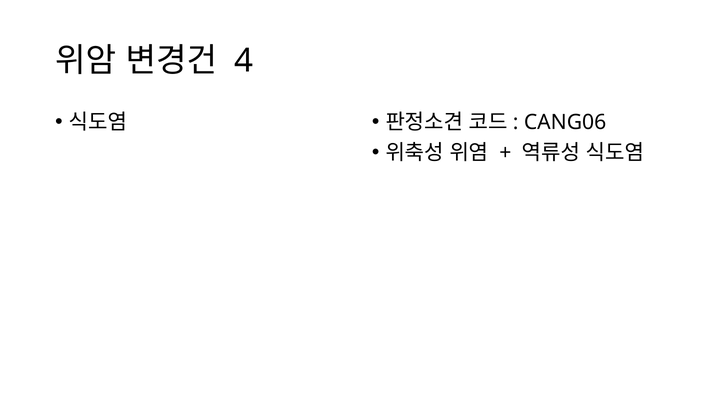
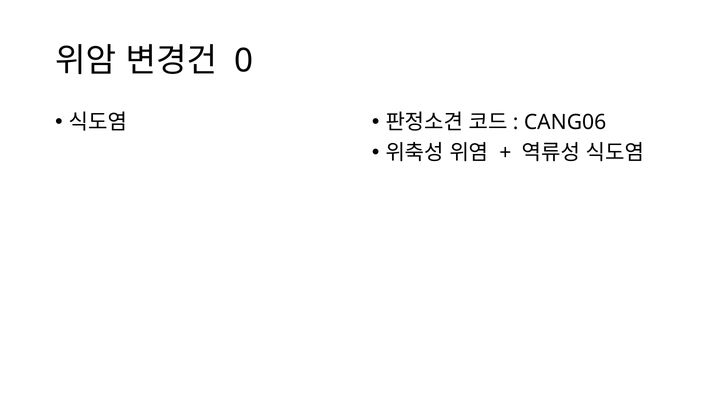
4: 4 -> 0
